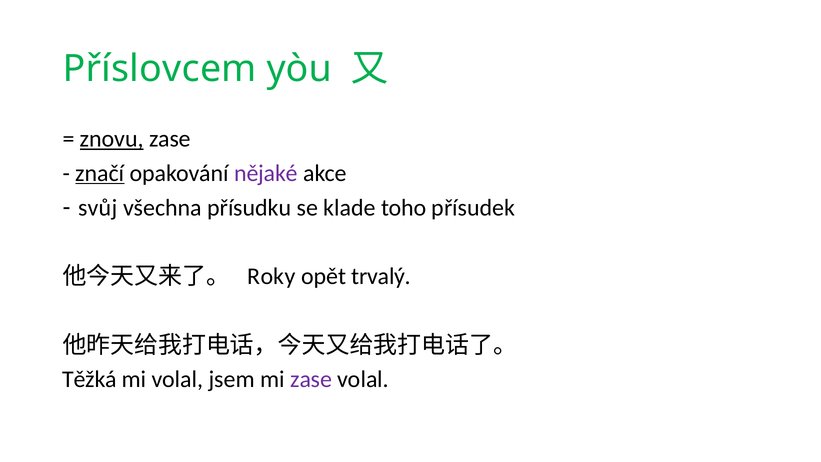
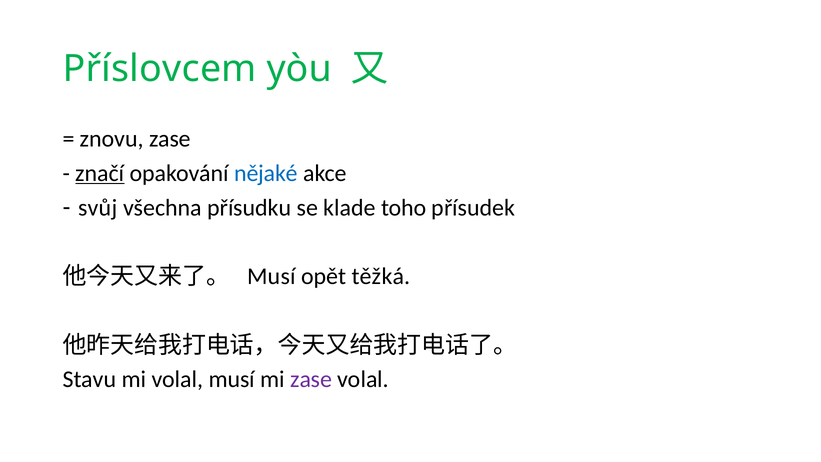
znovu underline: present -> none
nějaké colour: purple -> blue
Roky at (271, 276): Roky -> Musí
trvalý: trvalý -> těžká
Těžká: Těžká -> Stavu
volal jsem: jsem -> musí
